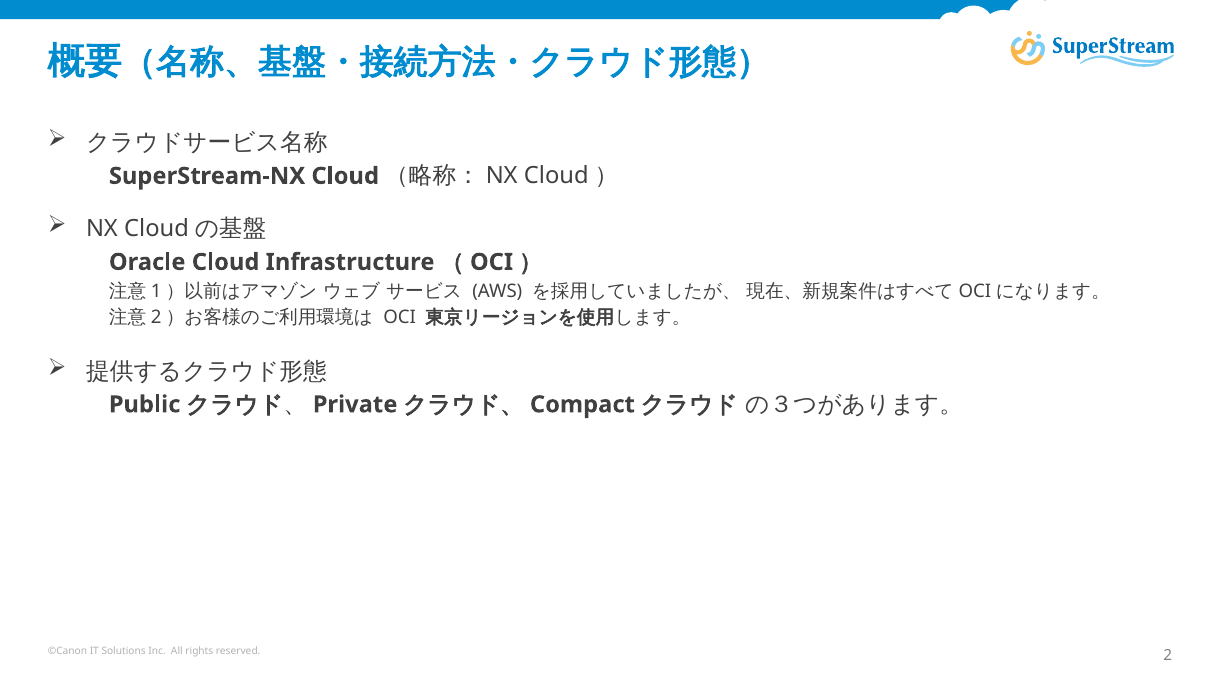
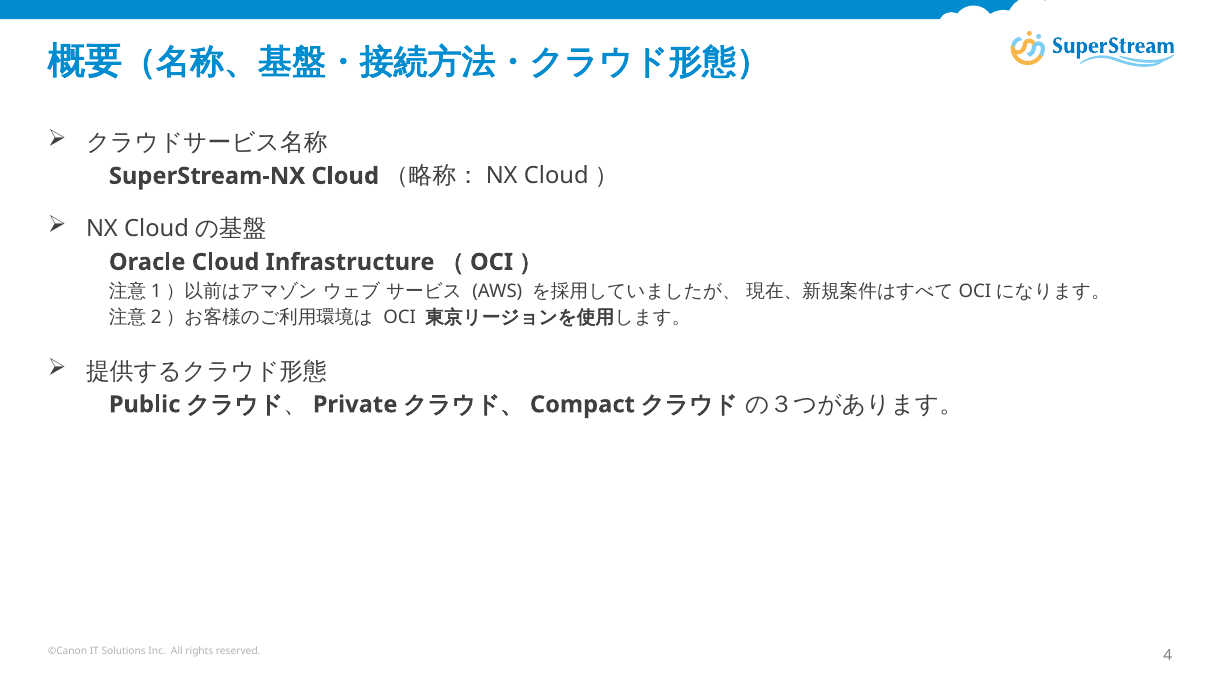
2: 2 -> 4
